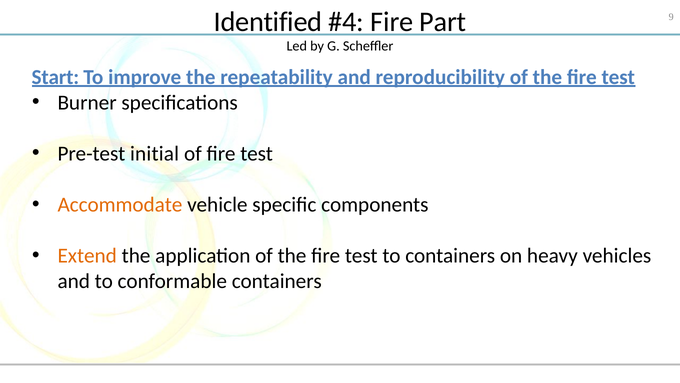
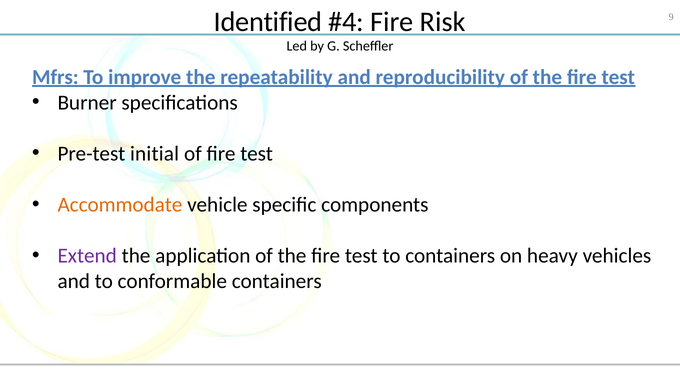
Part: Part -> Risk
Start: Start -> Mfrs
Extend colour: orange -> purple
